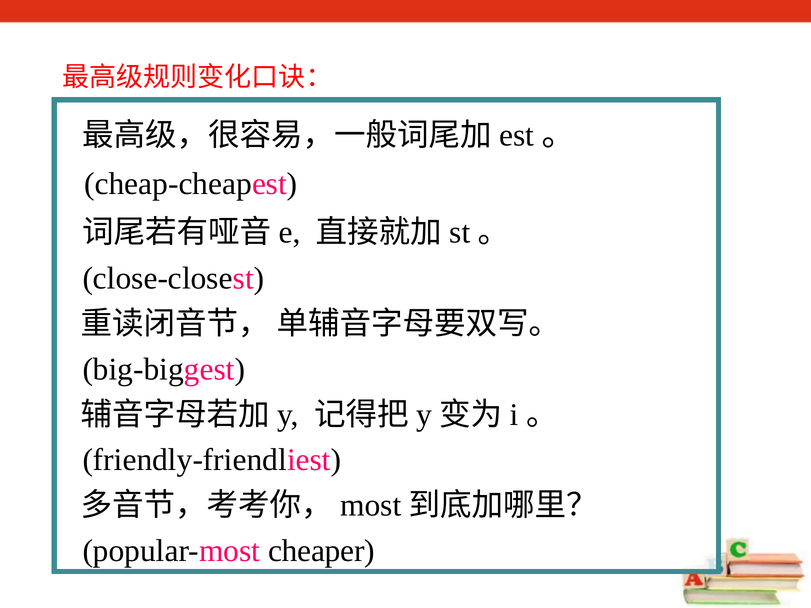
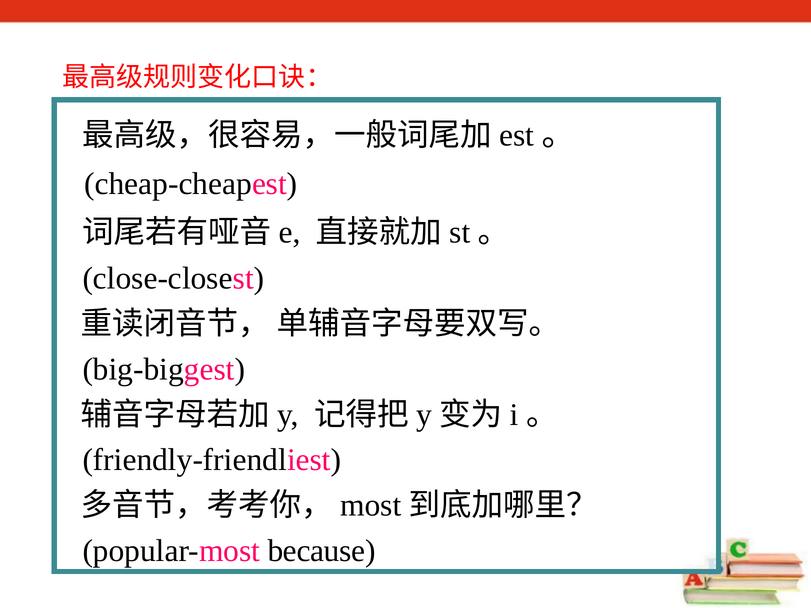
cheaper: cheaper -> because
